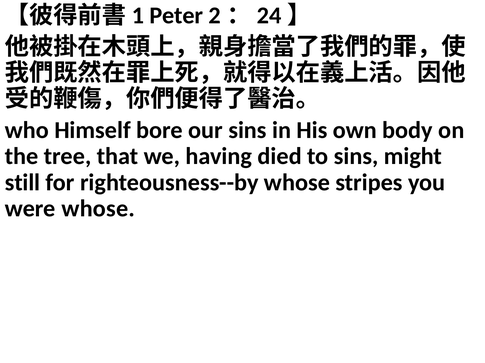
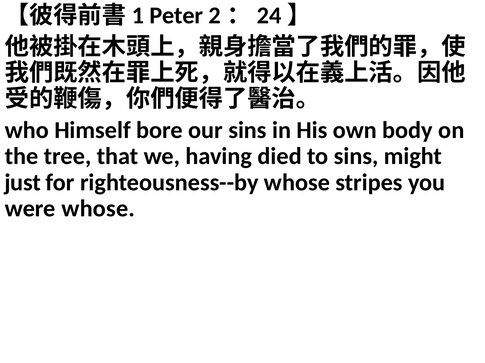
still: still -> just
